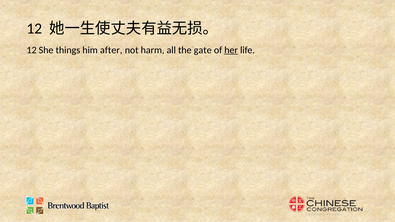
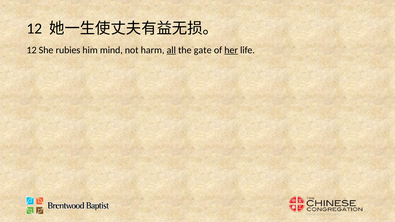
things: things -> rubies
after: after -> mind
all underline: none -> present
